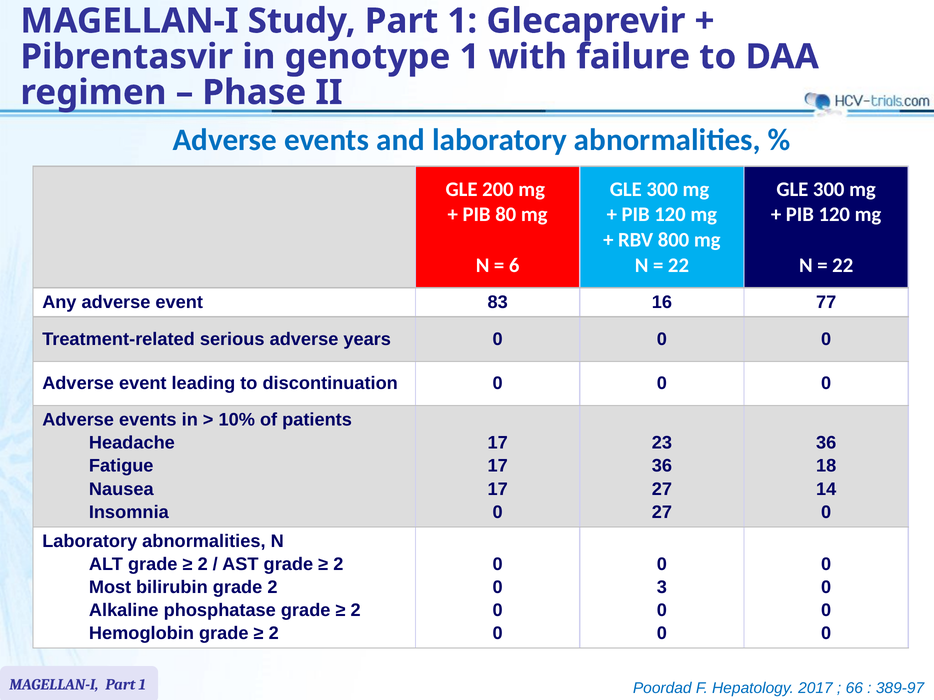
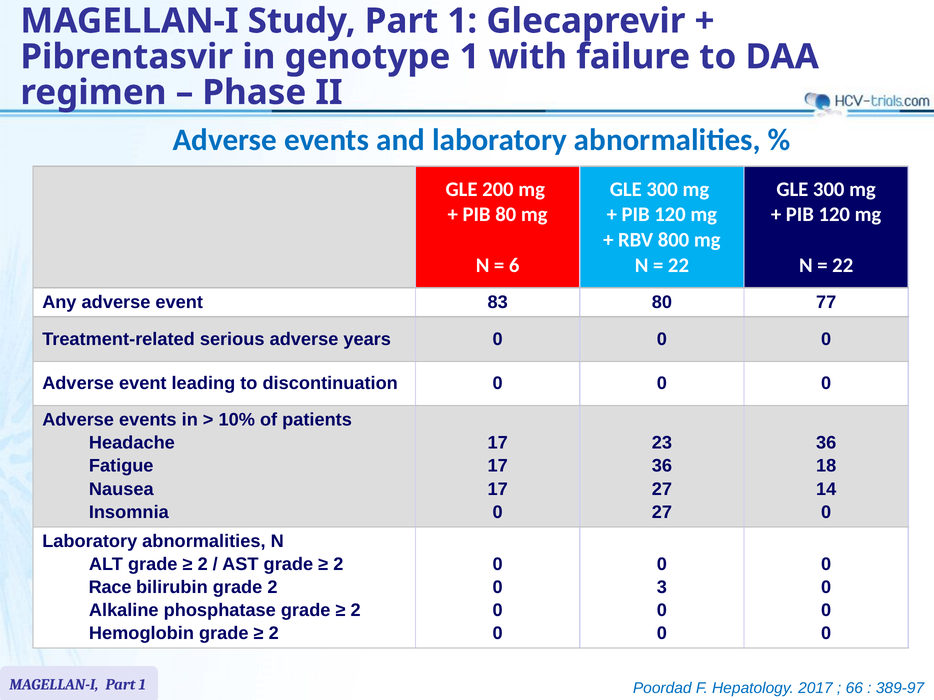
83 16: 16 -> 80
Most: Most -> Race
